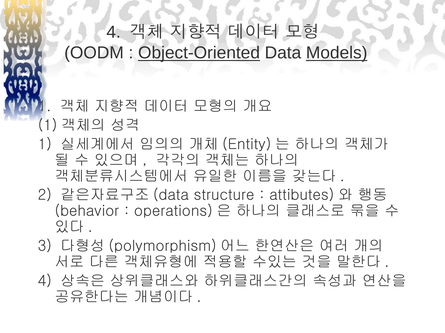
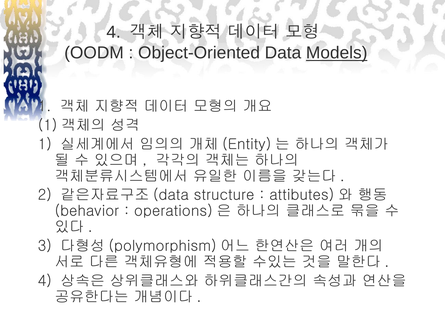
Object-Oriented underline: present -> none
